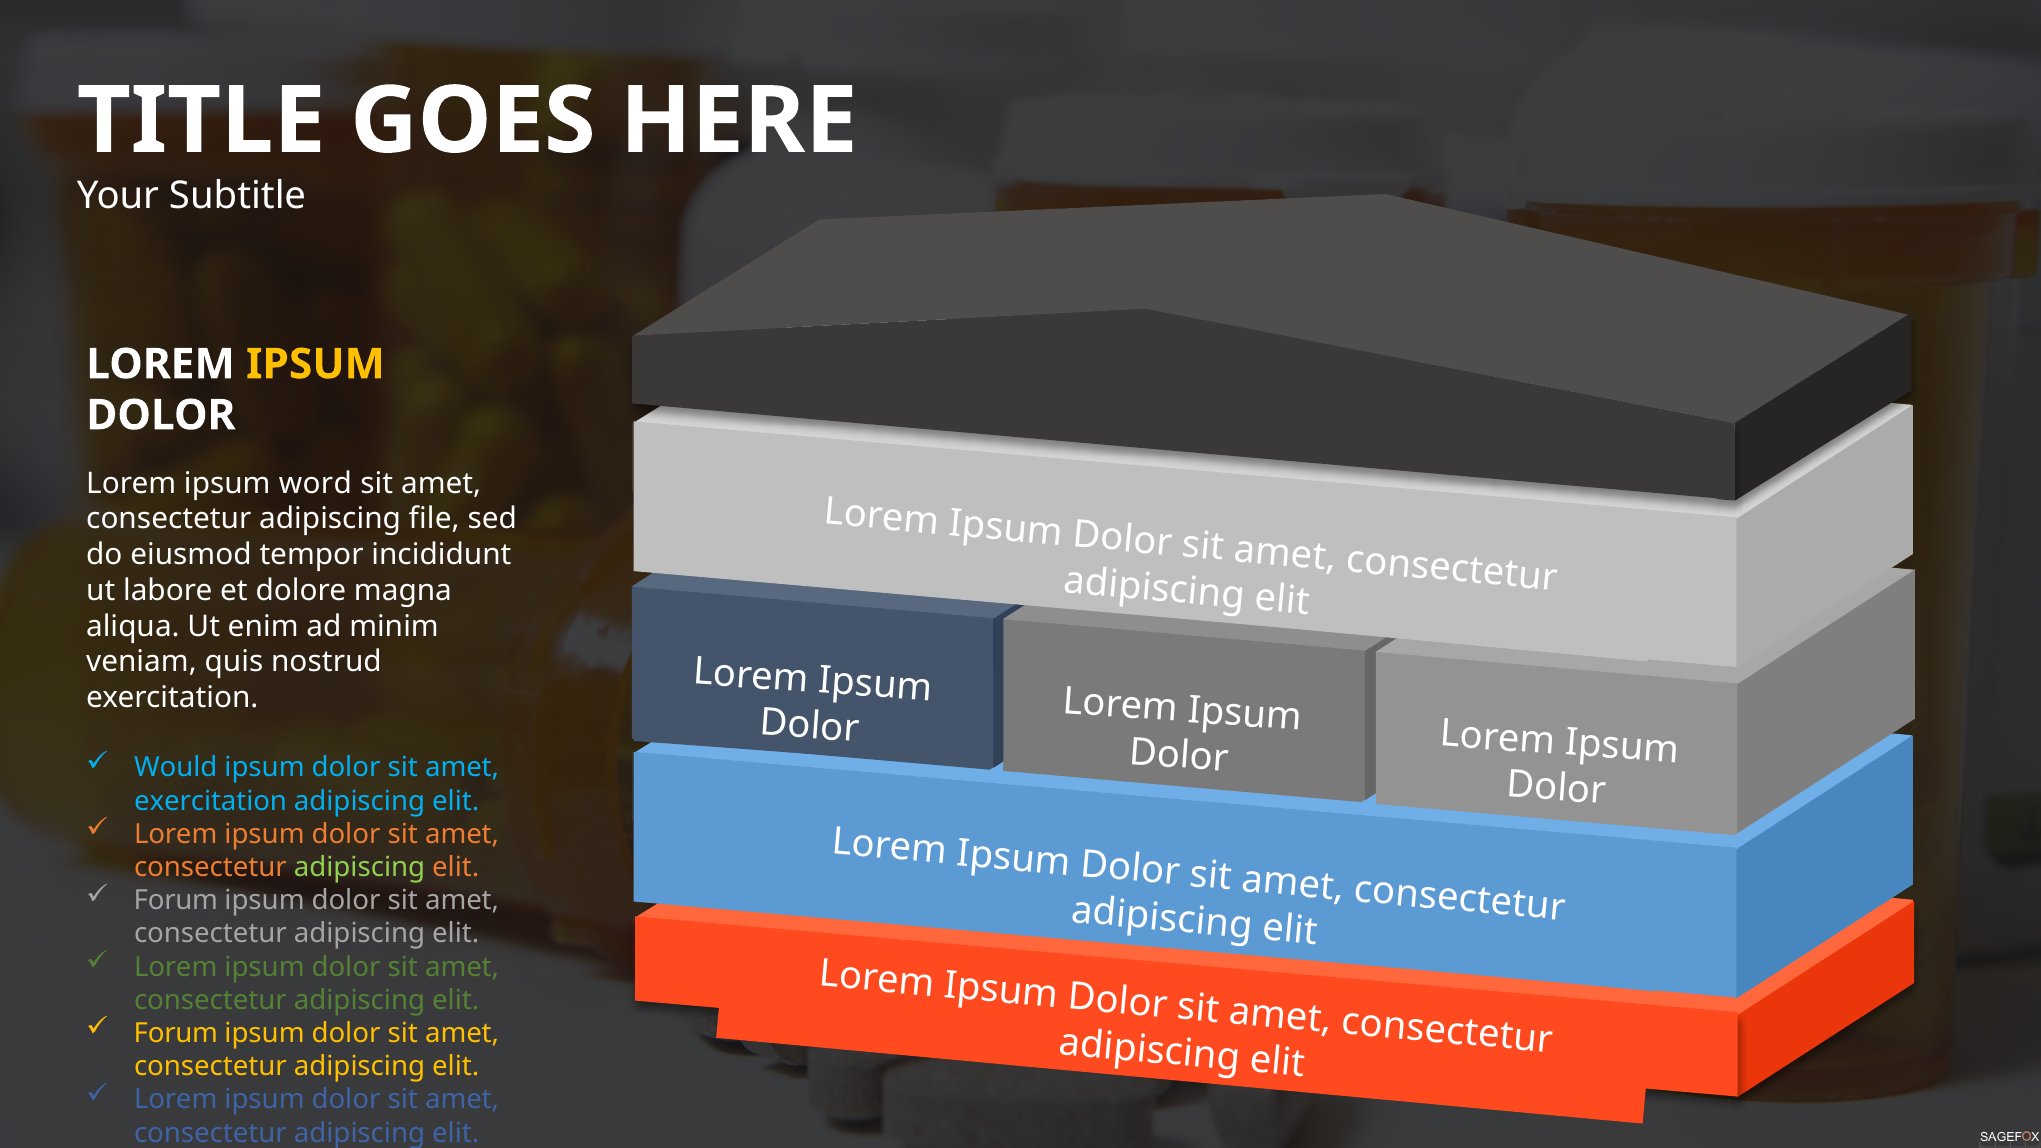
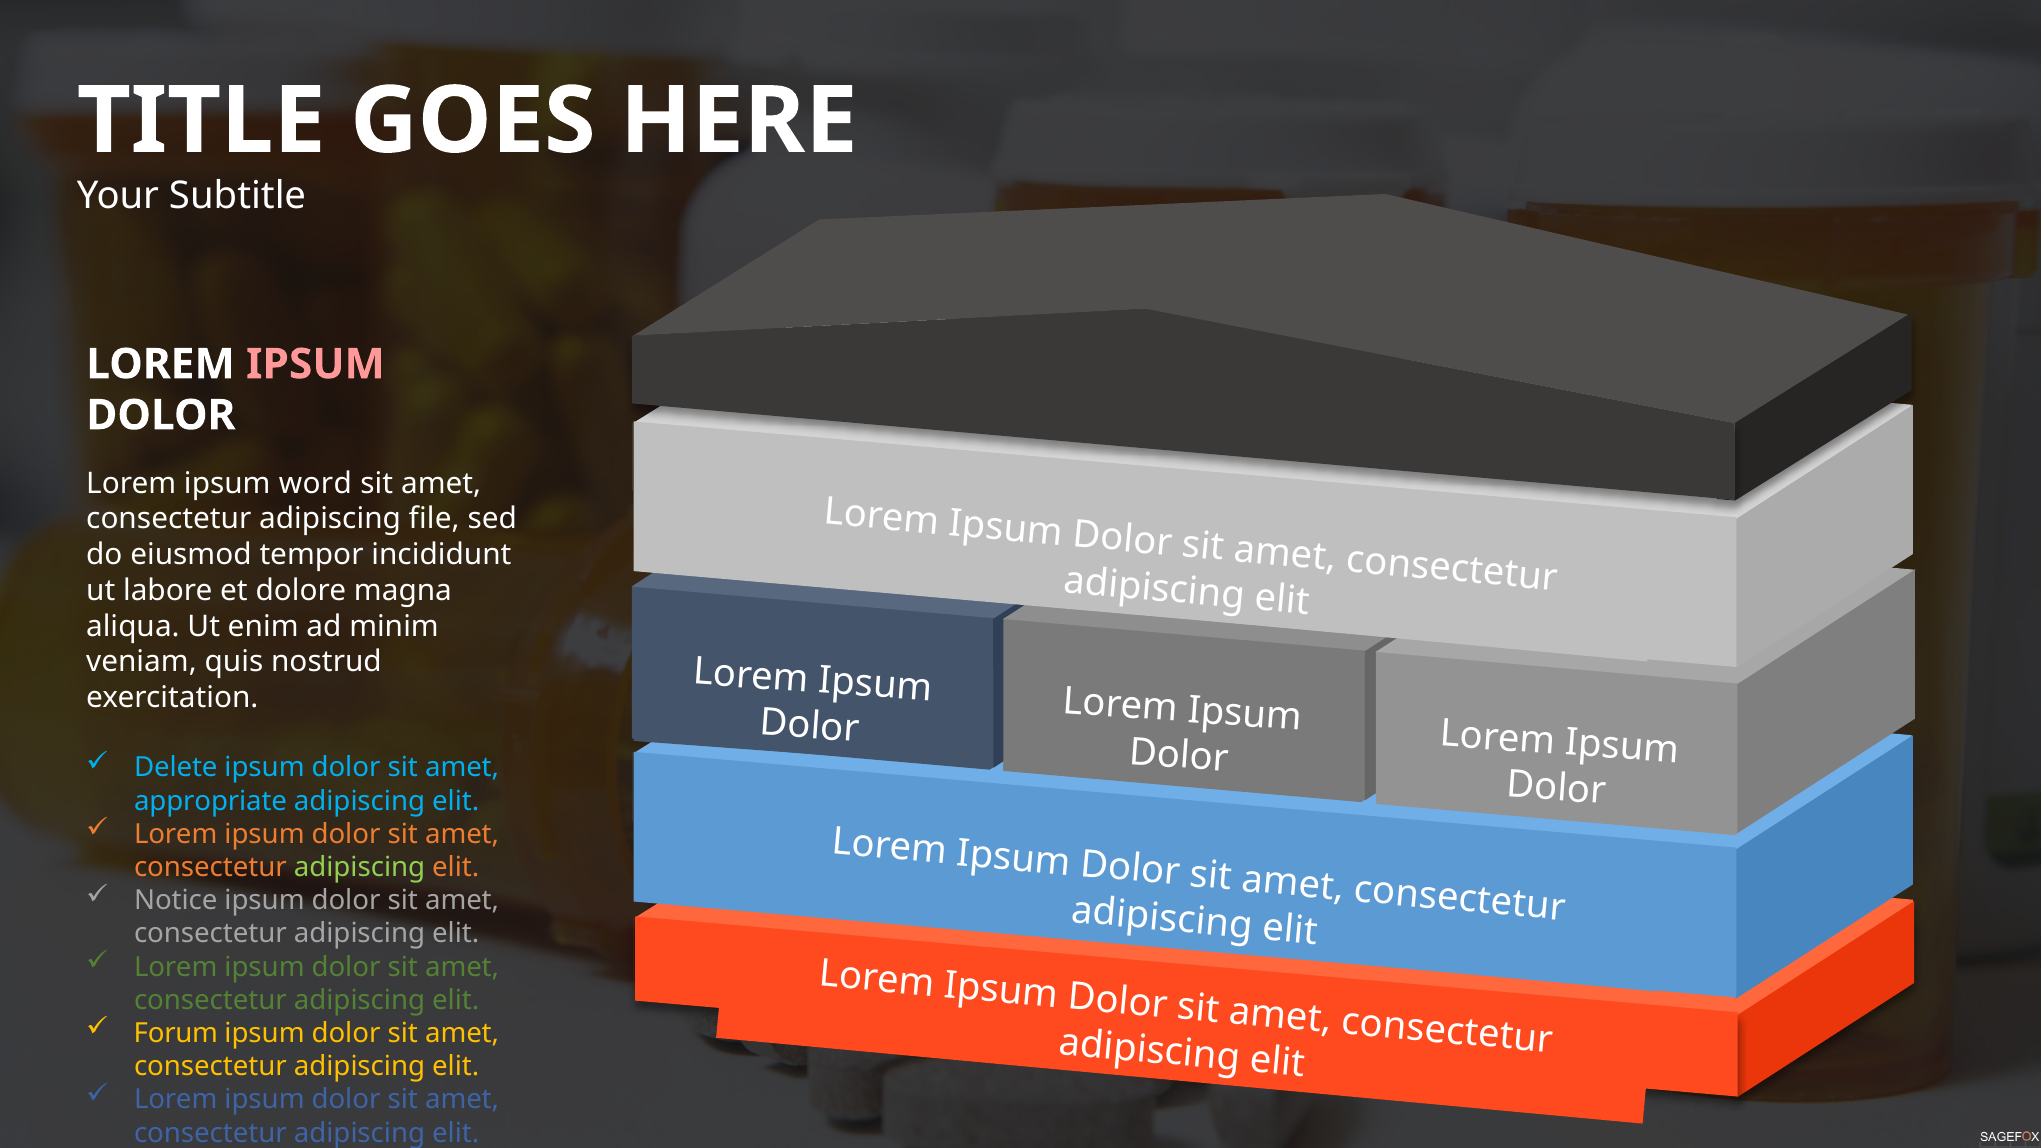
IPSUM at (315, 364) colour: yellow -> pink
Would: Would -> Delete
exercitation at (211, 801): exercitation -> appropriate
Forum at (176, 901): Forum -> Notice
